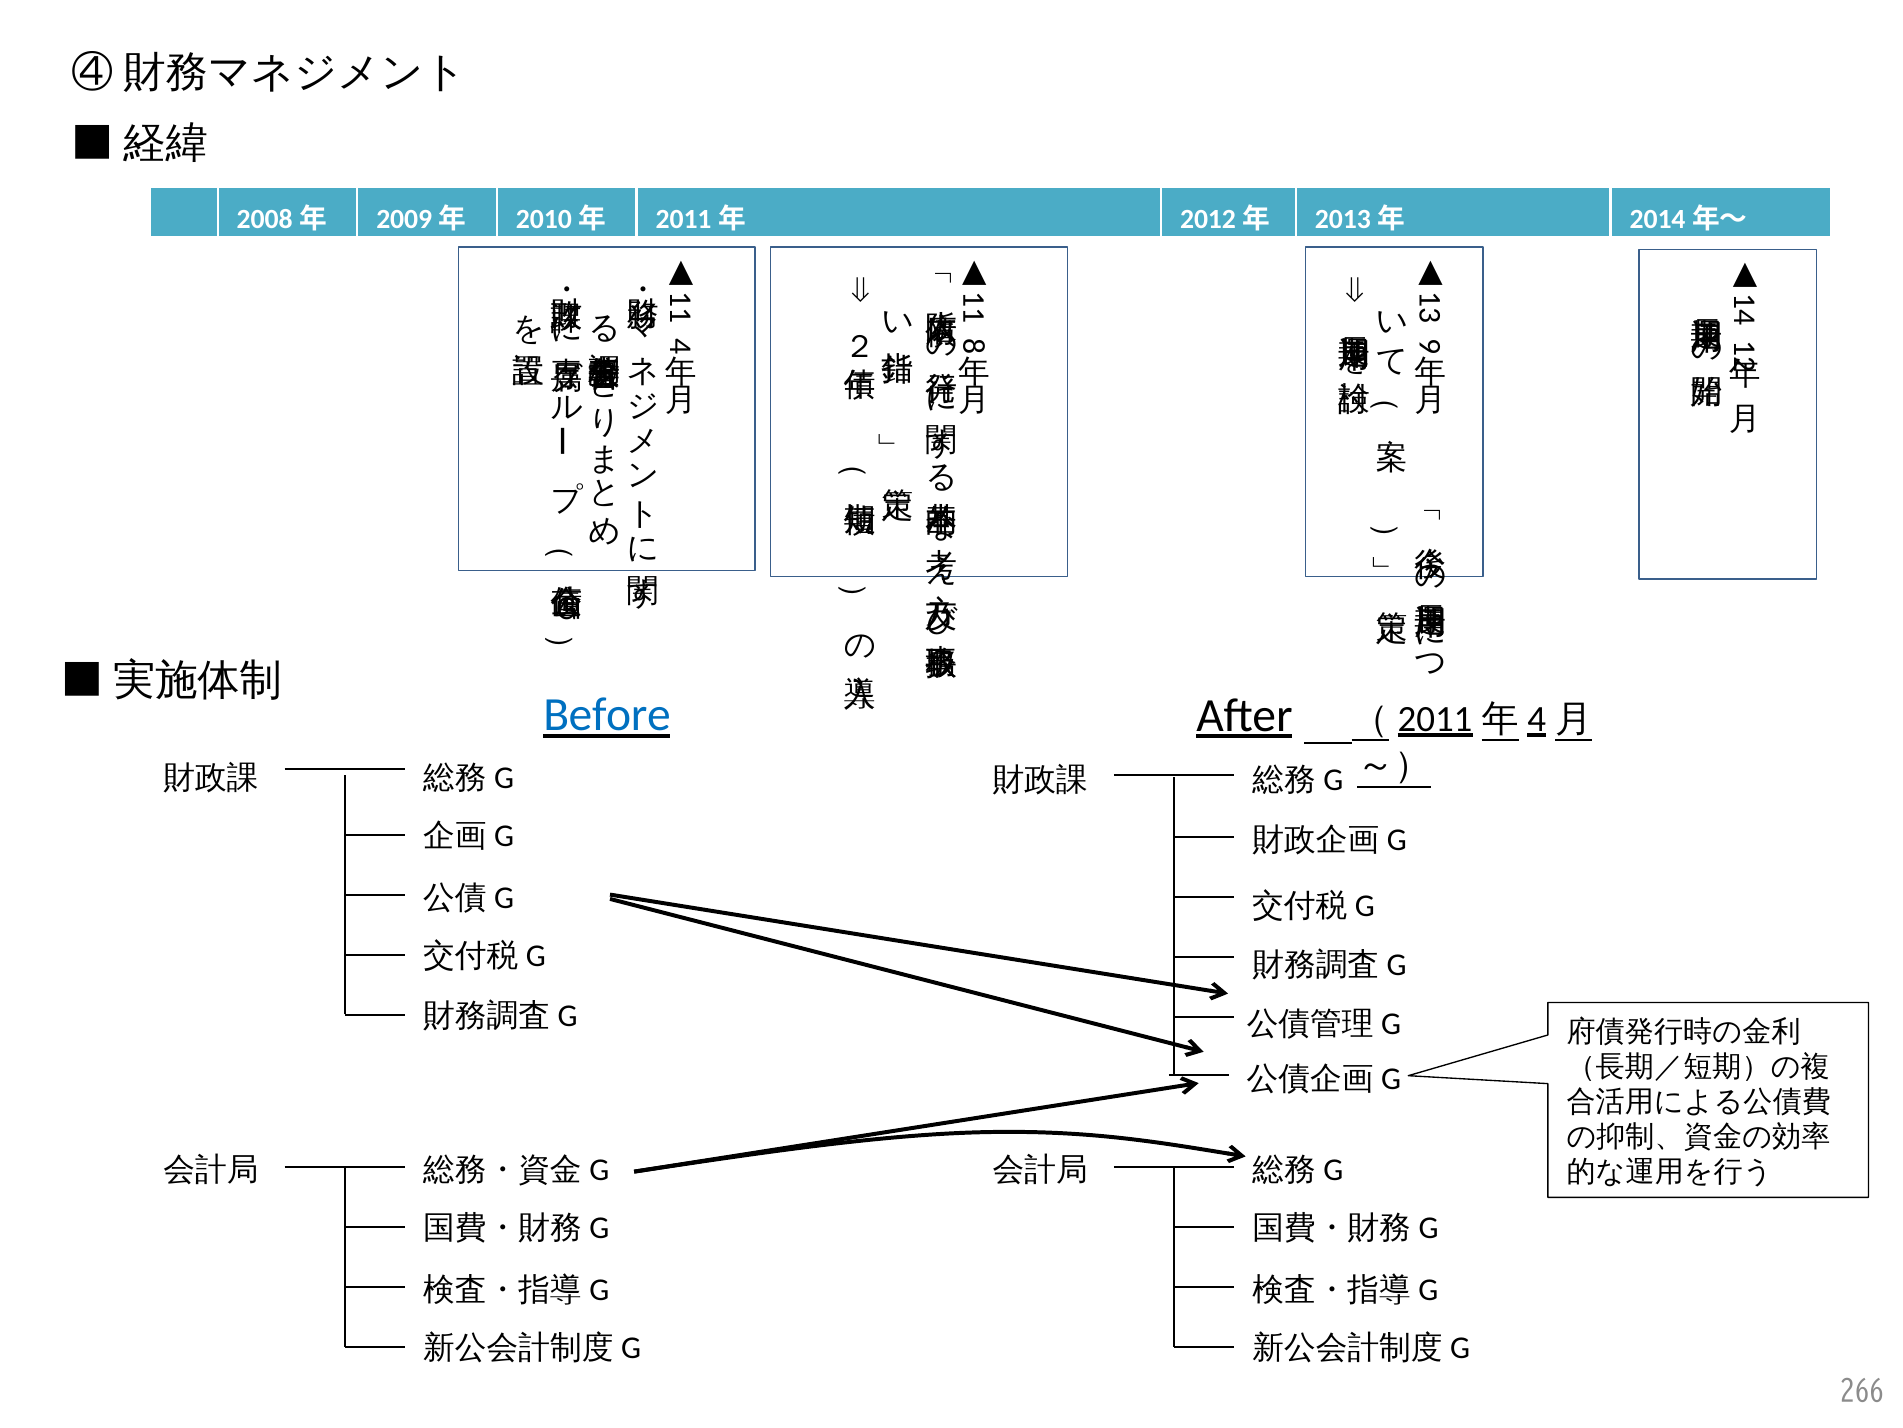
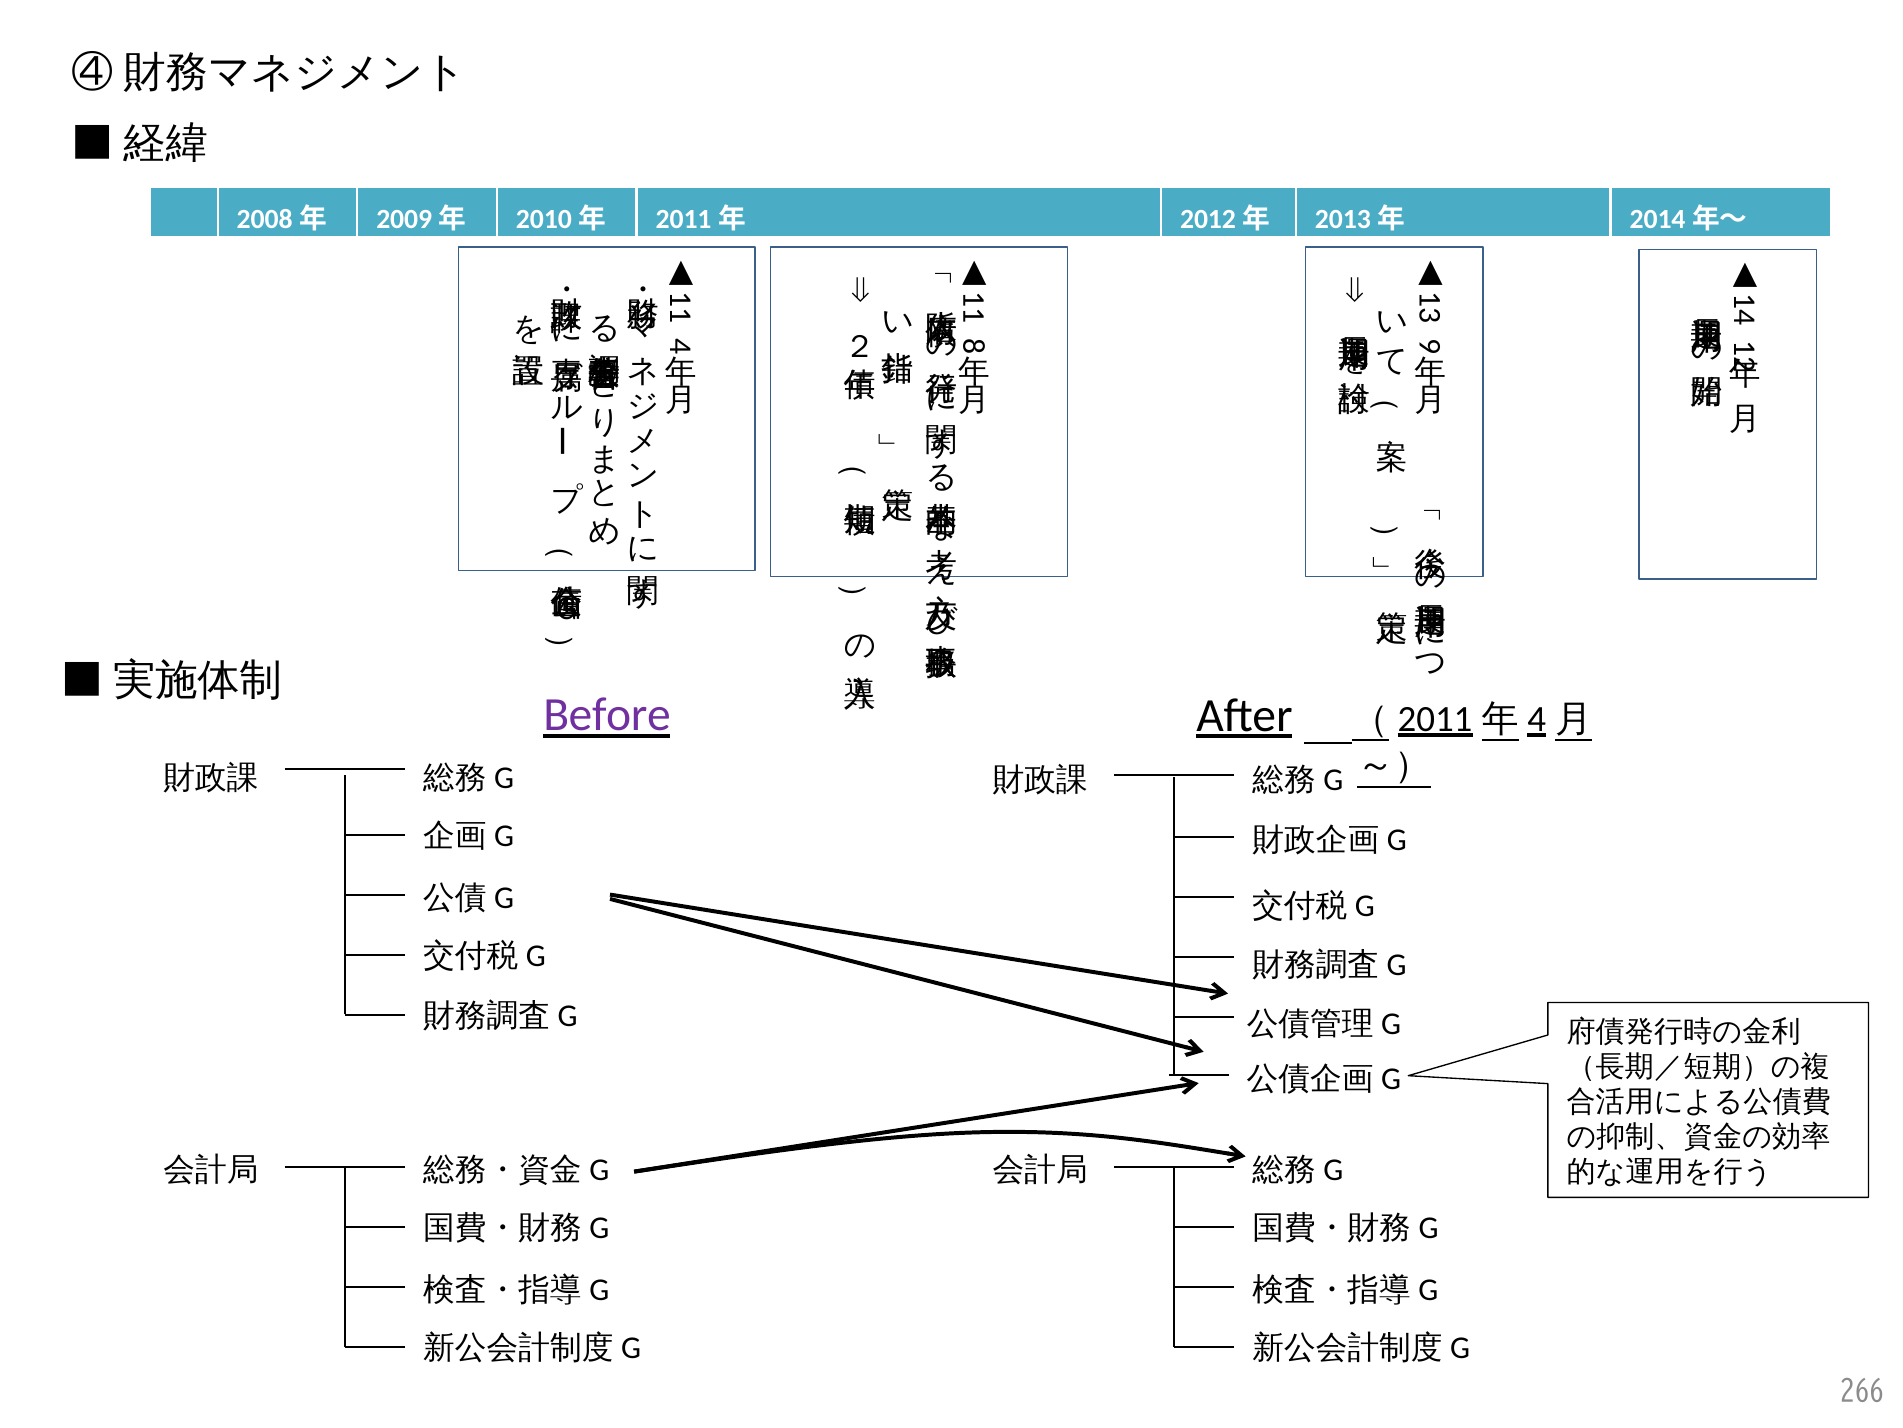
Before colour: blue -> purple
